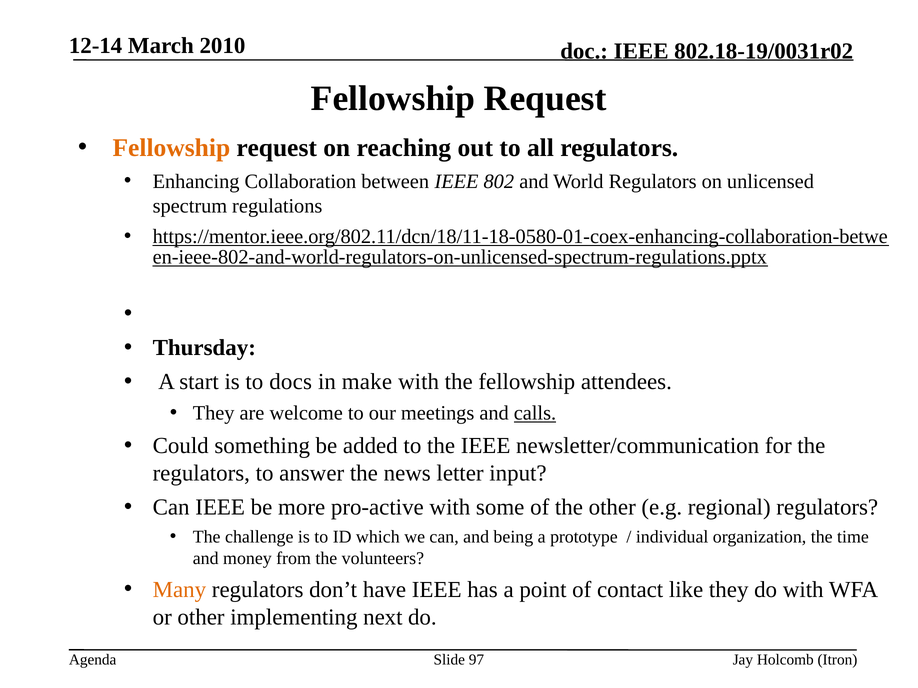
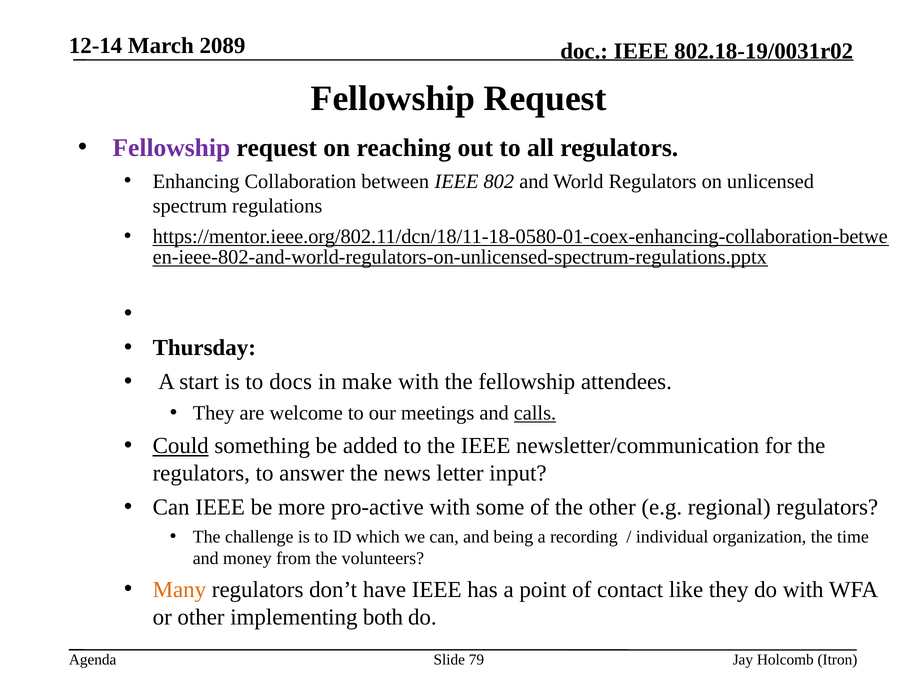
2010: 2010 -> 2089
Fellowship at (171, 148) colour: orange -> purple
Could underline: none -> present
prototype: prototype -> recording
next: next -> both
97: 97 -> 79
